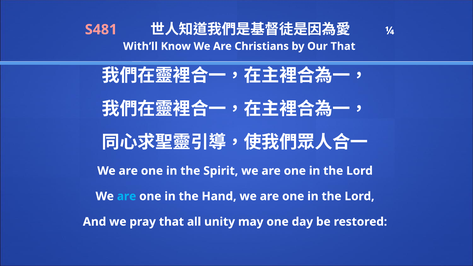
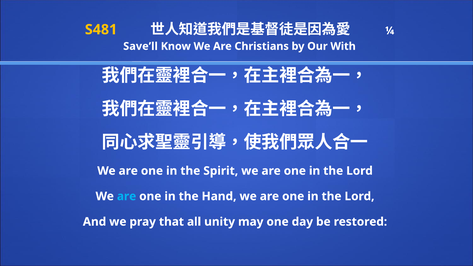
S481 colour: pink -> yellow
With’ll: With’ll -> Save’ll
Our That: That -> With
